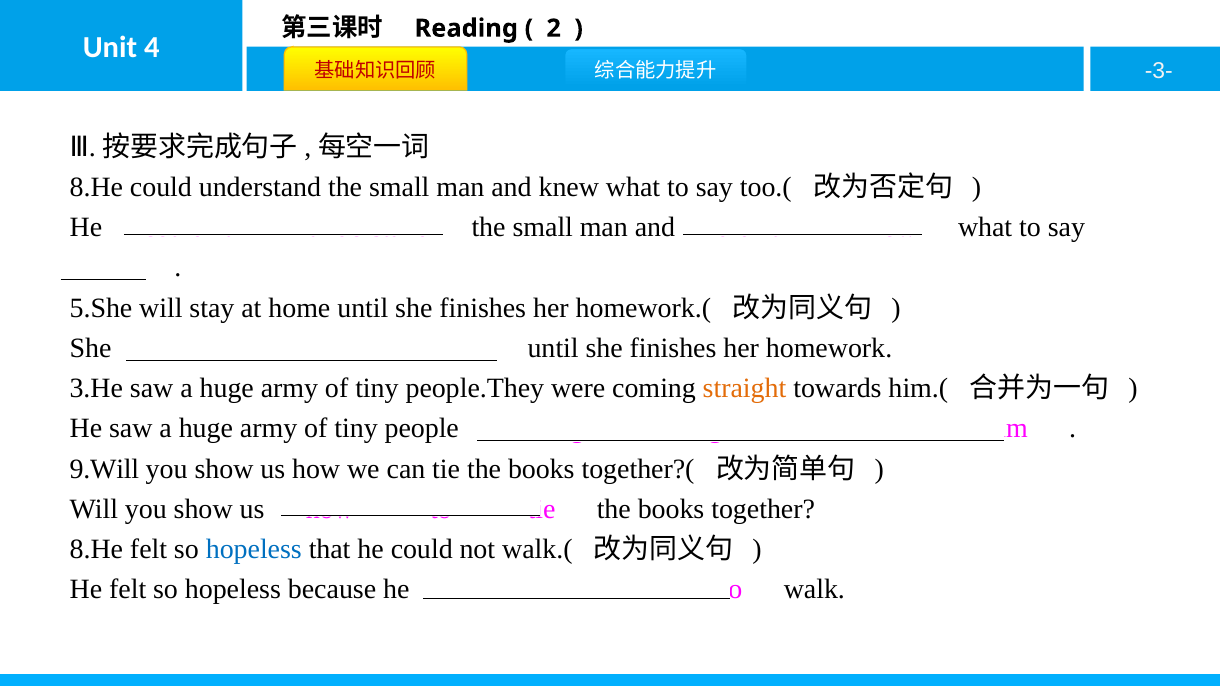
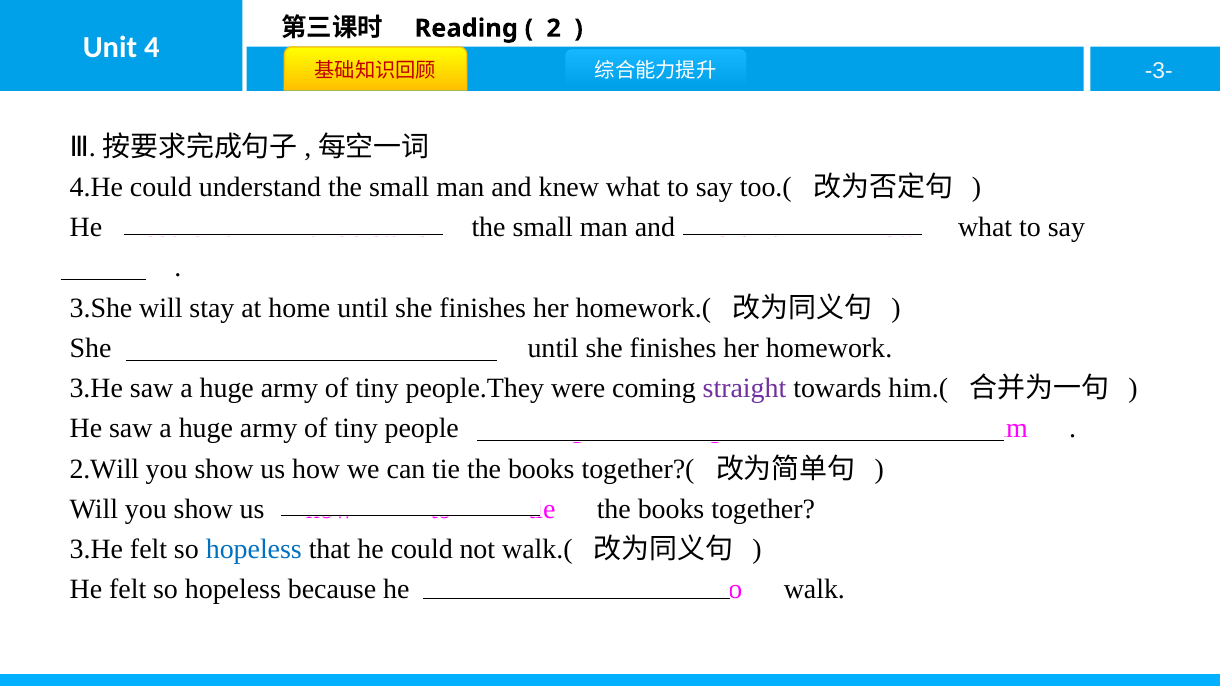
8.He at (96, 187): 8.He -> 4.He
5.She: 5.She -> 3.She
straight at (745, 388) colour: orange -> purple
9.Will: 9.Will -> 2.Will
8.He at (96, 549): 8.He -> 3.He
